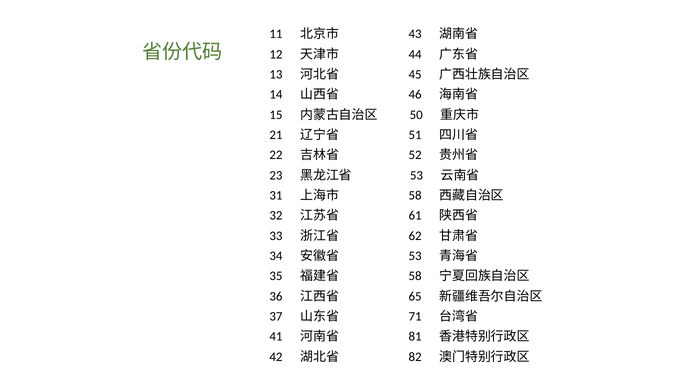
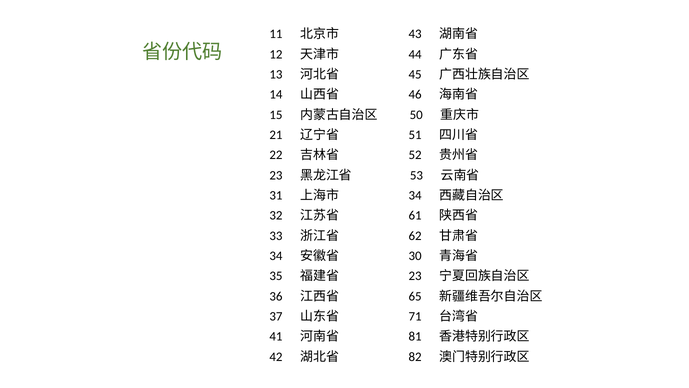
58 at (415, 195): 58 -> 34
53 at (415, 256): 53 -> 30
58 at (415, 276): 58 -> 23
